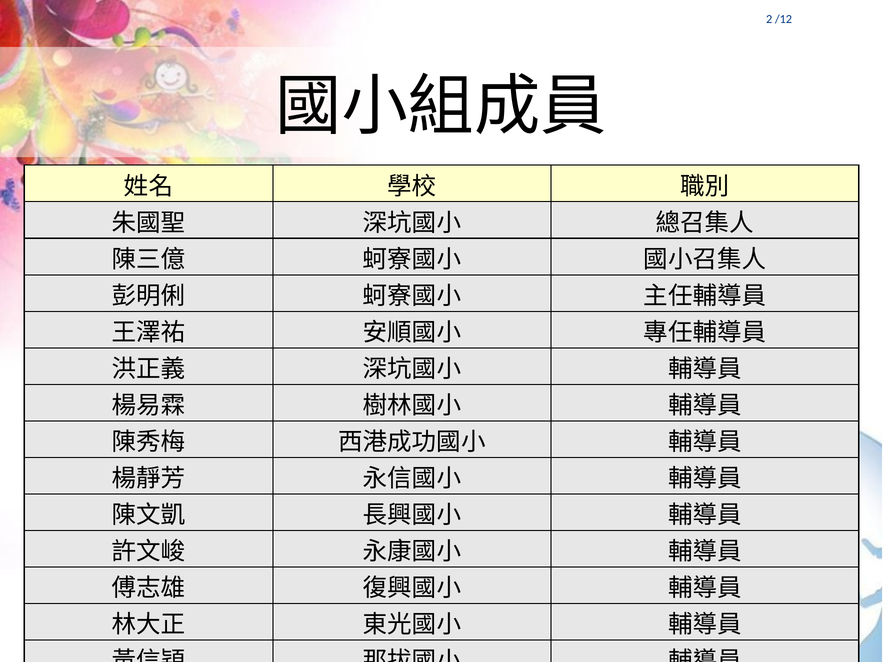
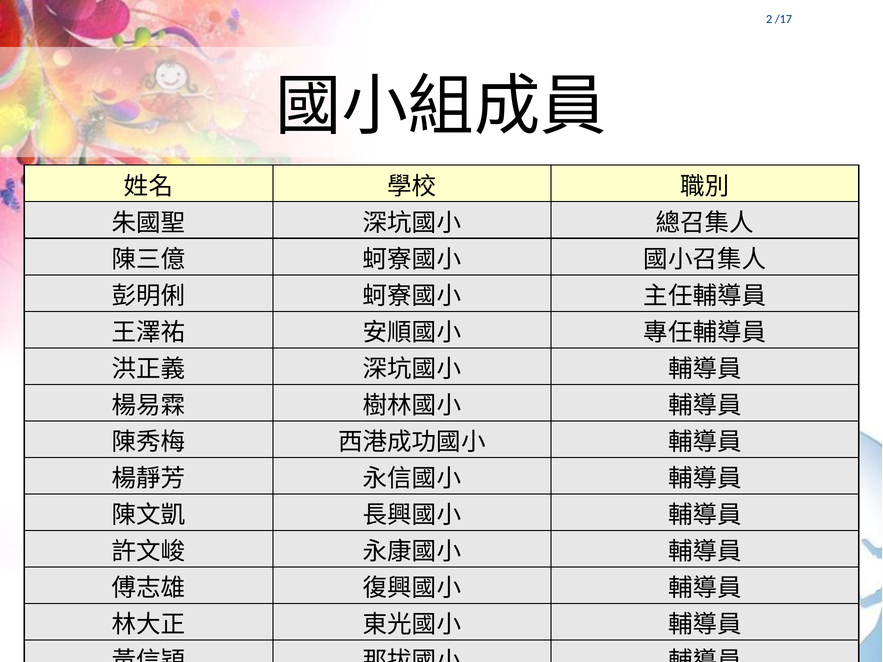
/12: /12 -> /17
